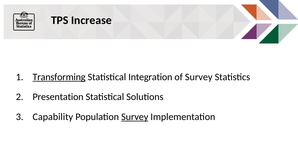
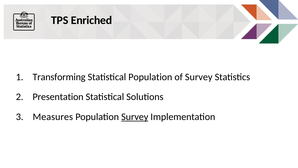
Increase: Increase -> Enriched
Transforming underline: present -> none
Statistical Integration: Integration -> Population
Capability: Capability -> Measures
